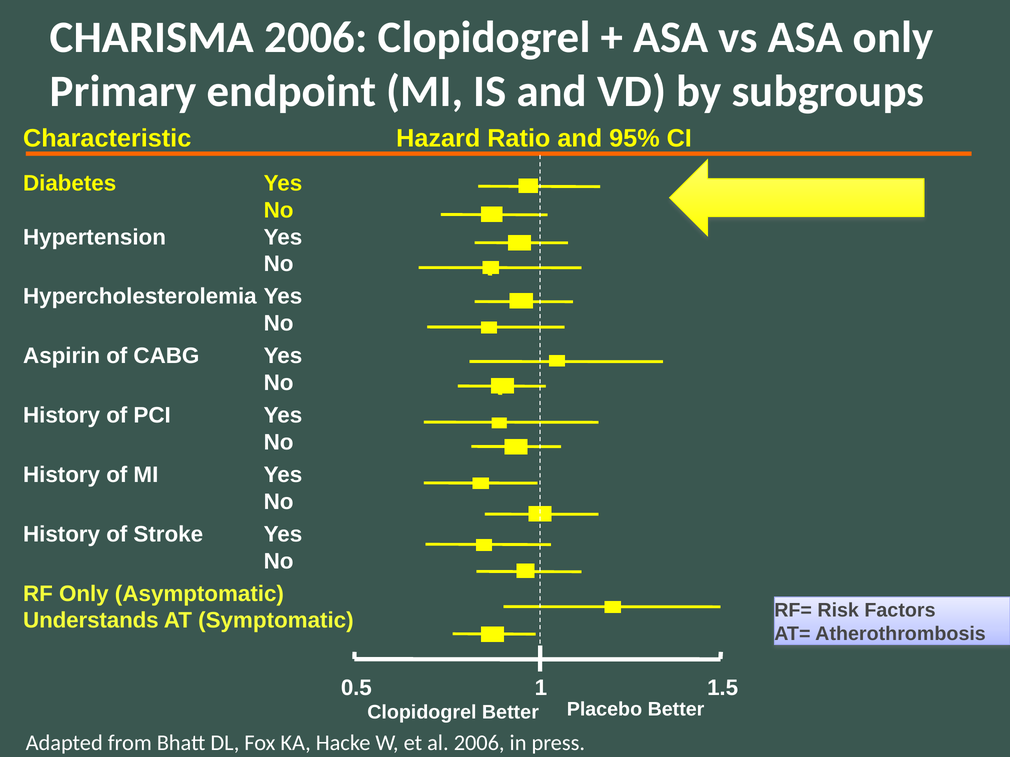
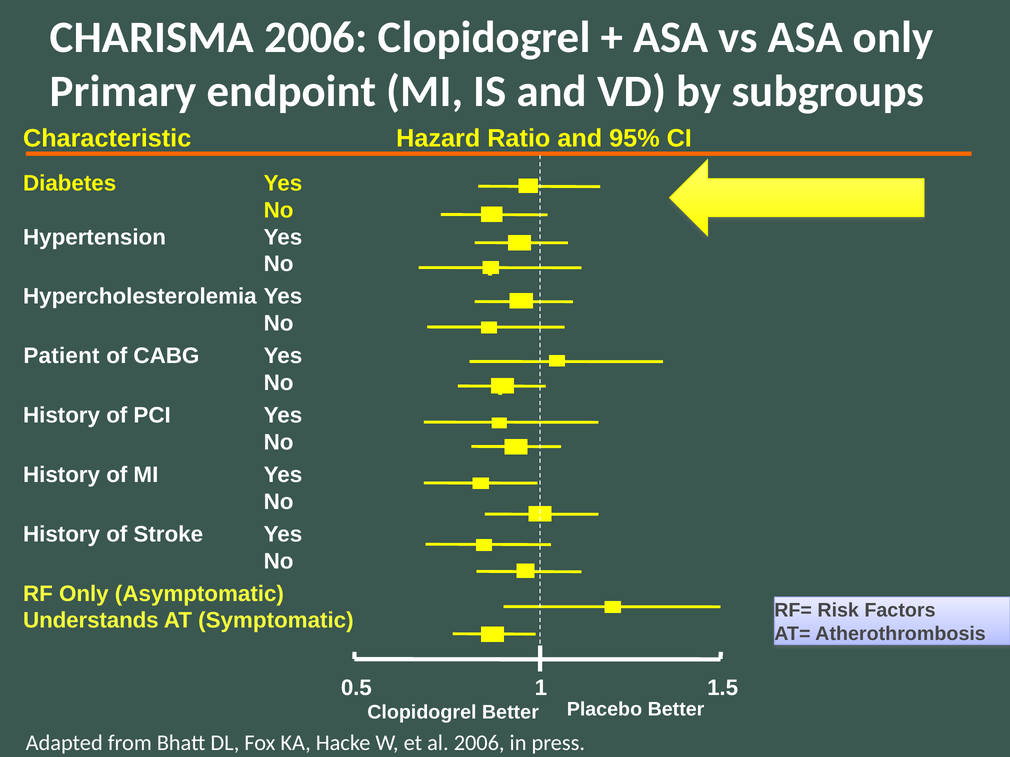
Aspirin: Aspirin -> Patient
